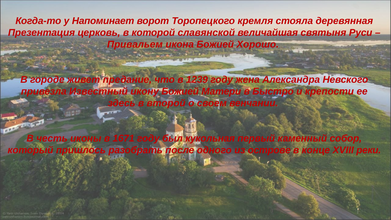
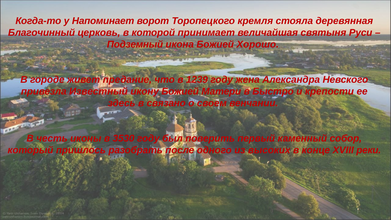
Презентация: Презентация -> Благочинный
славянской: славянской -> принимает
Привальем: Привальем -> Подземный
второй: второй -> связано
1671: 1671 -> 3530
кукольная: кукольная -> поверить
острове: острове -> высоких
